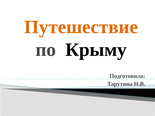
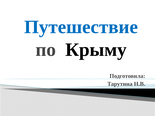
Путешествие colour: orange -> blue
